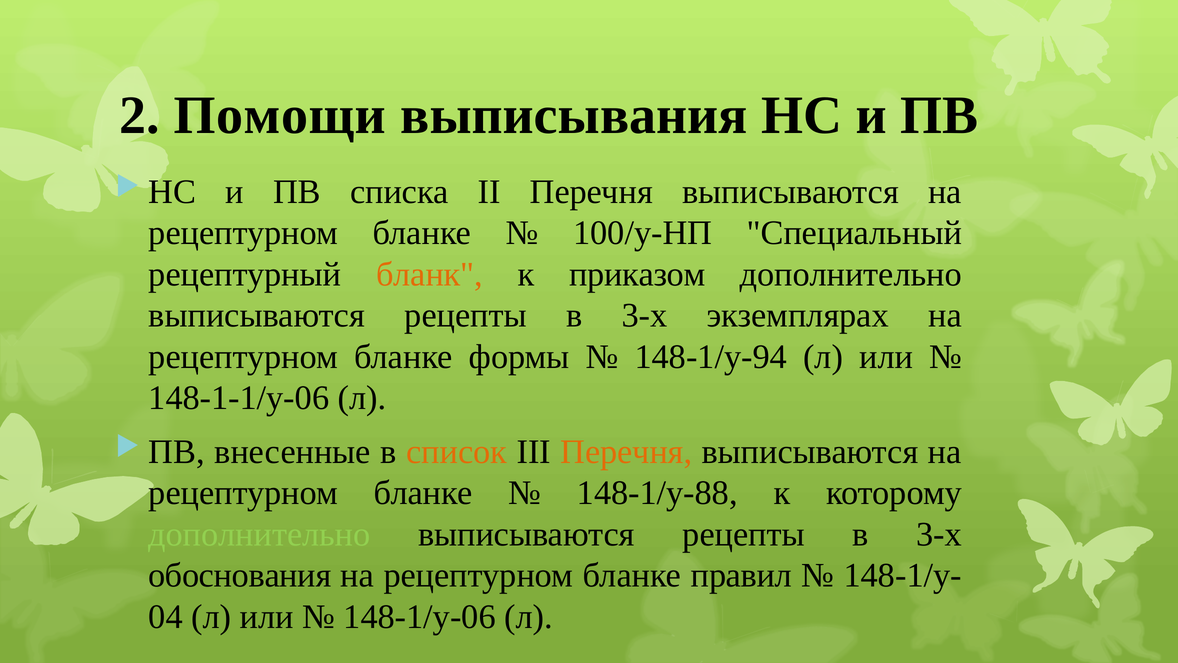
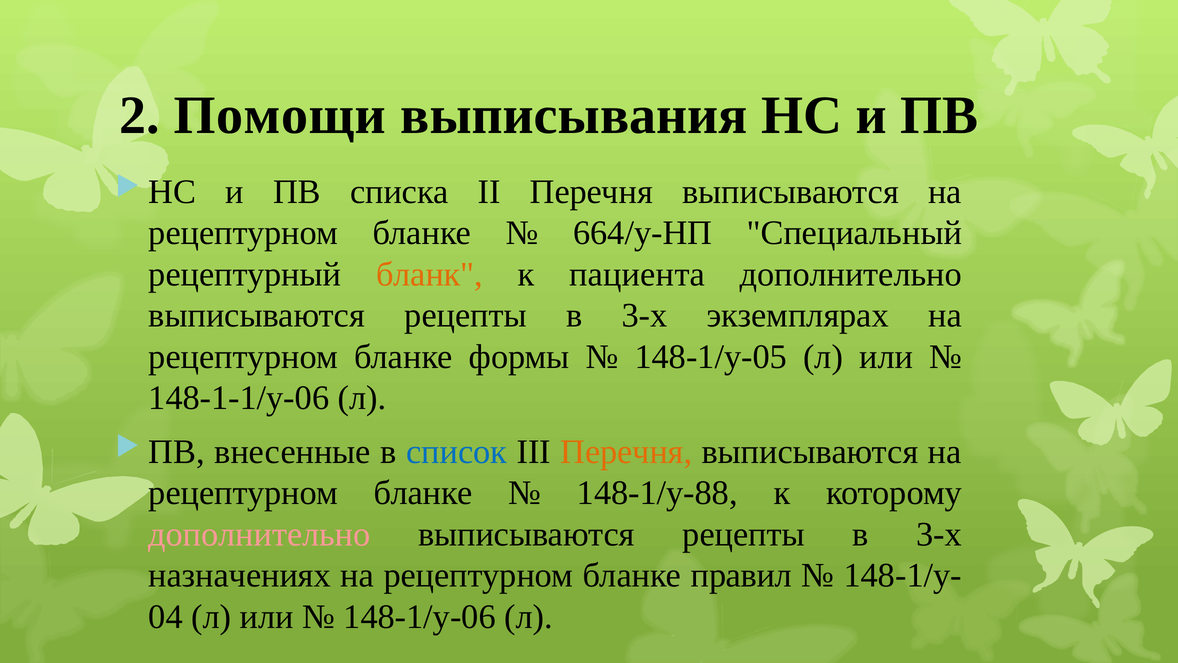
100/у-НП: 100/у-НП -> 664/у-НП
приказом: приказом -> пациента
148-1/у-94: 148-1/у-94 -> 148-1/у-05
список colour: orange -> blue
дополнительно at (259, 534) colour: light green -> pink
обоснования: обоснования -> назначениях
